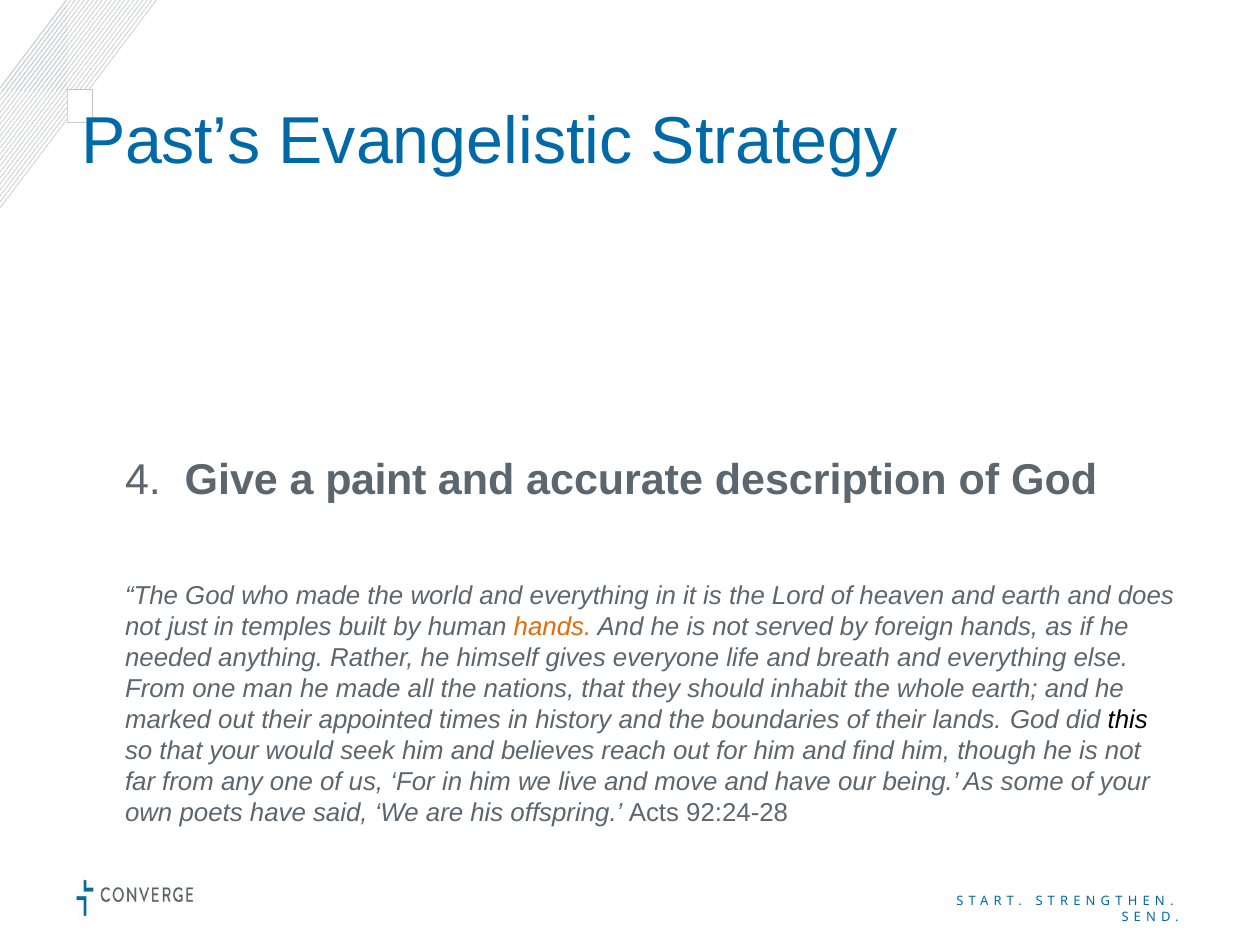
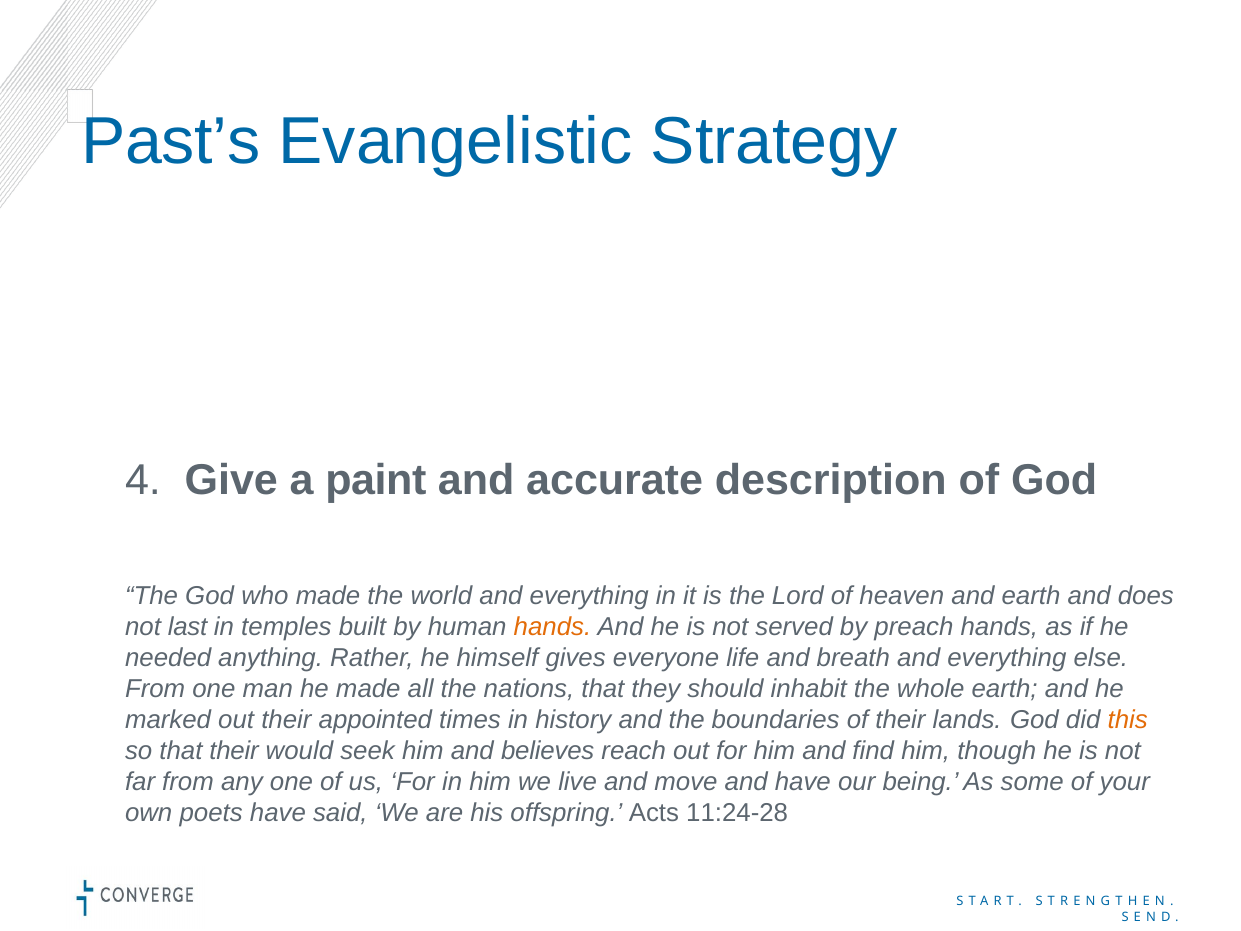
just: just -> last
foreign: foreign -> preach
this colour: black -> orange
that your: your -> their
92:24-28: 92:24-28 -> 11:24-28
